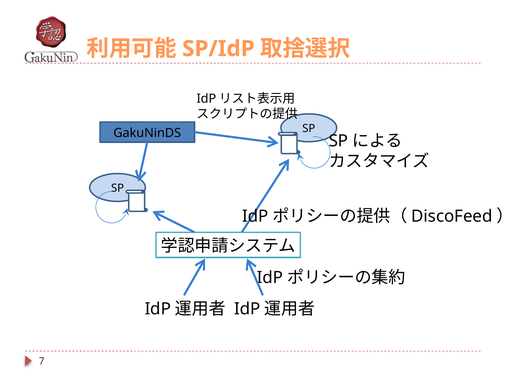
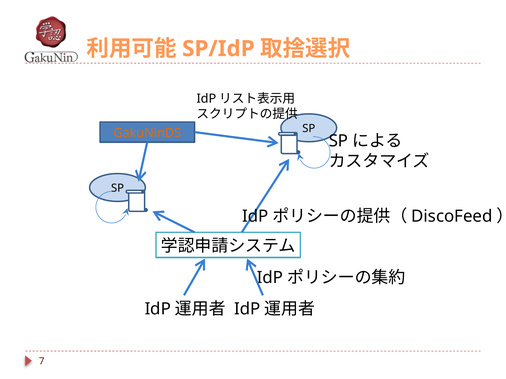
GakuNinDS colour: black -> orange
